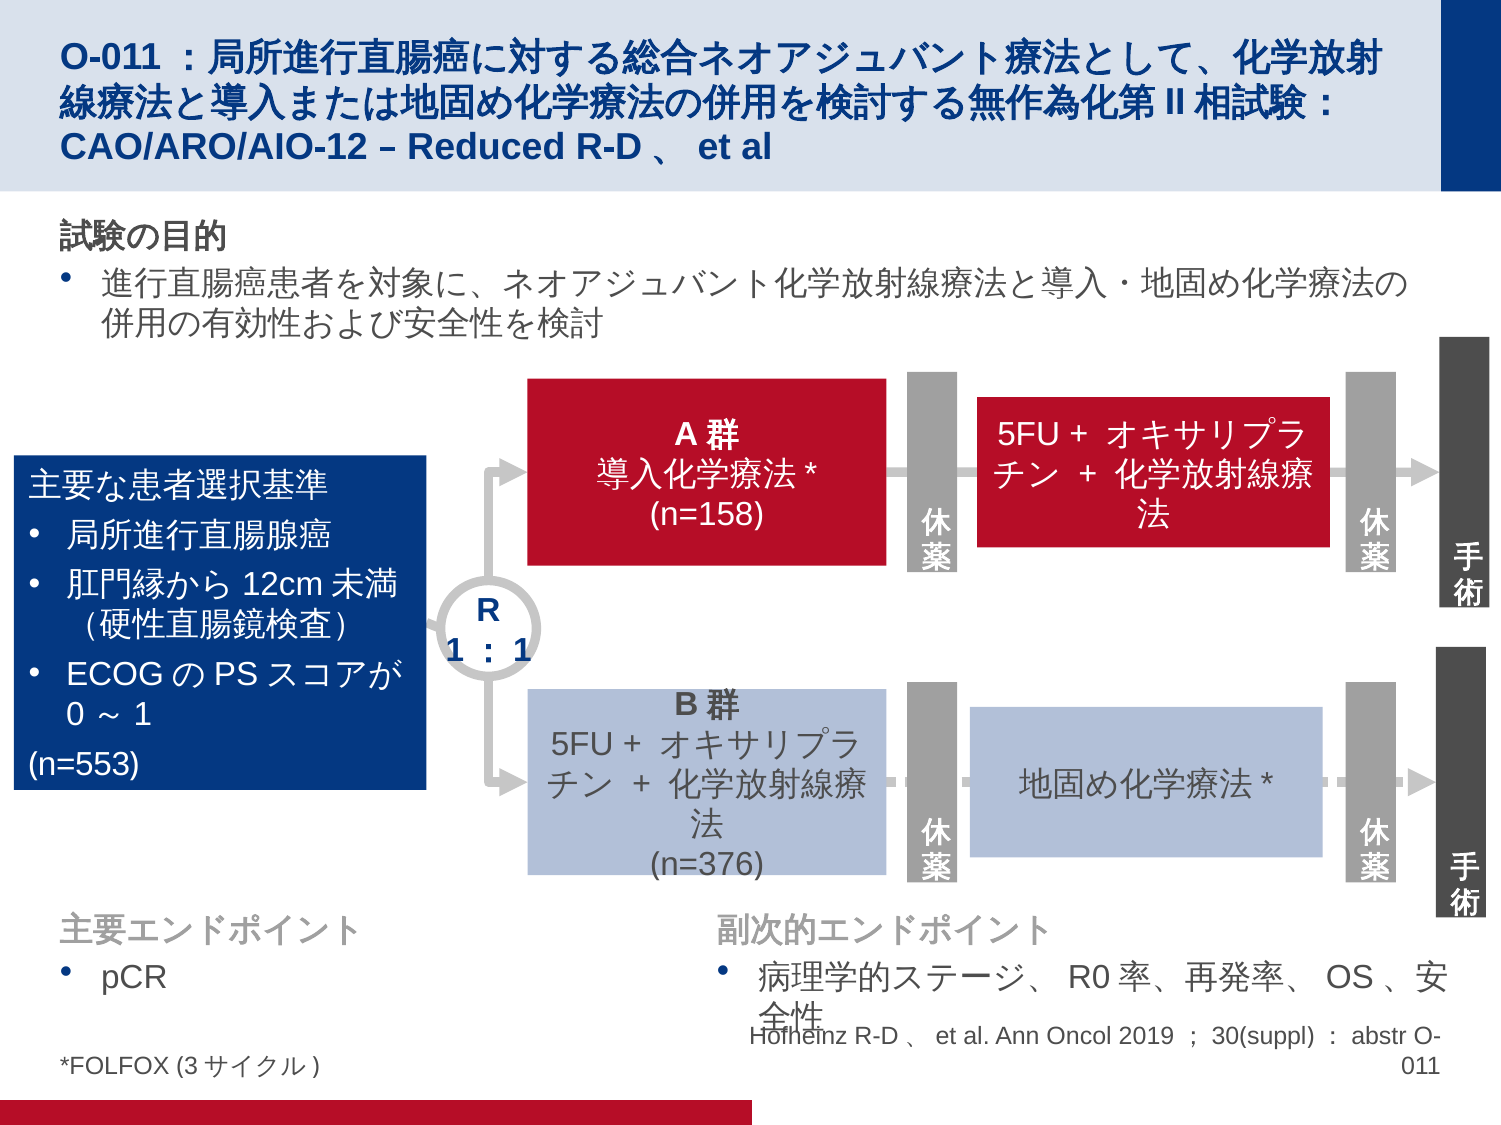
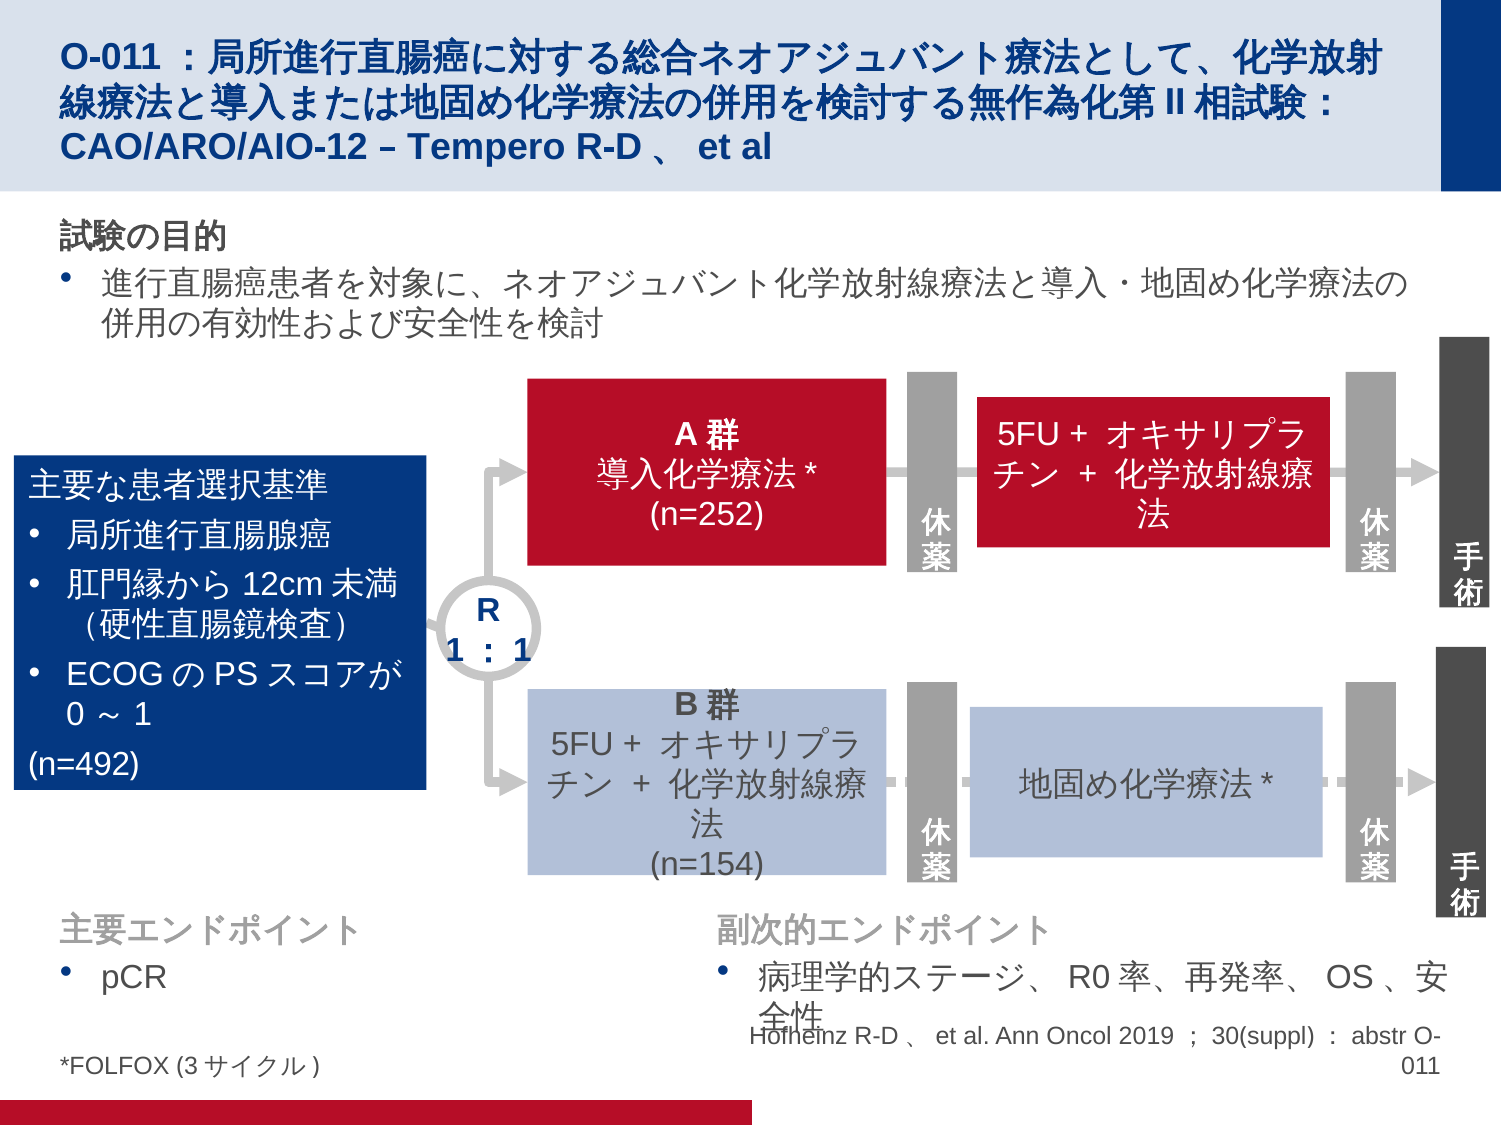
Reduced: Reduced -> Tempero
n=158: n=158 -> n=252
n=553: n=553 -> n=492
n=376: n=376 -> n=154
